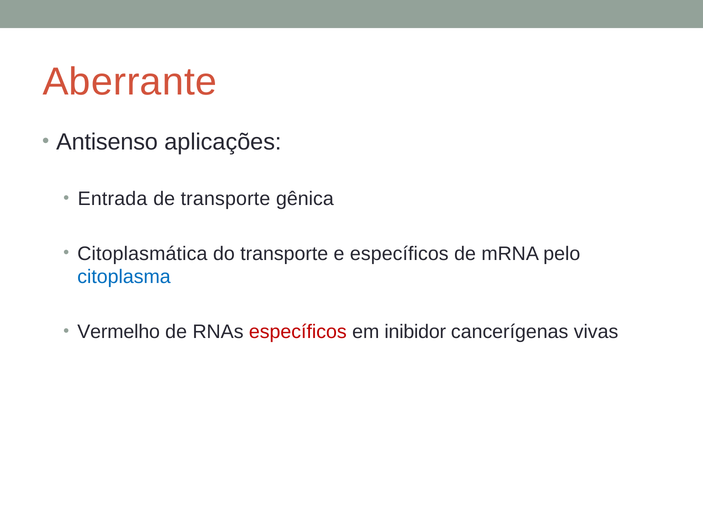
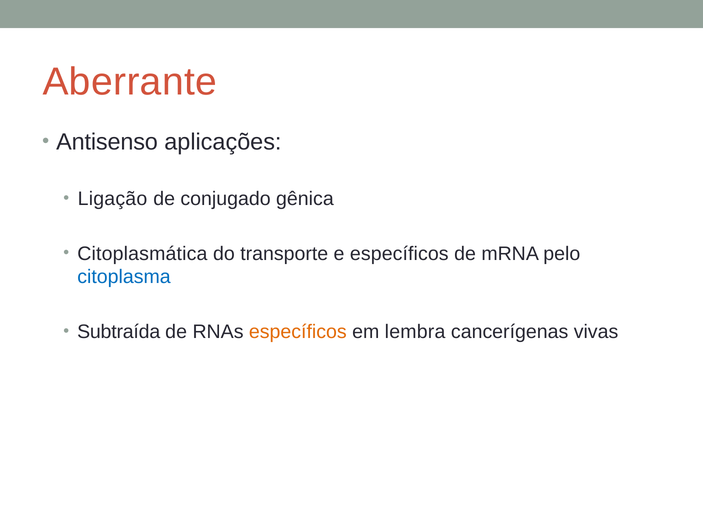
Entrada: Entrada -> Ligação
de transporte: transporte -> conjugado
Vermelho: Vermelho -> Subtraída
específicos at (298, 332) colour: red -> orange
inibidor: inibidor -> lembra
